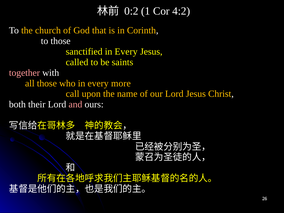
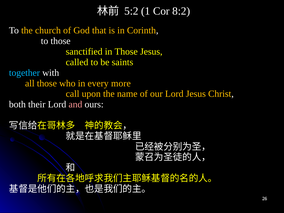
0:2: 0:2 -> 5:2
4:2: 4:2 -> 8:2
sanctified in Every: Every -> Those
together colour: pink -> light blue
